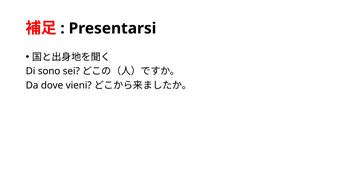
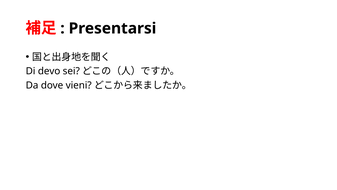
sono: sono -> devo
